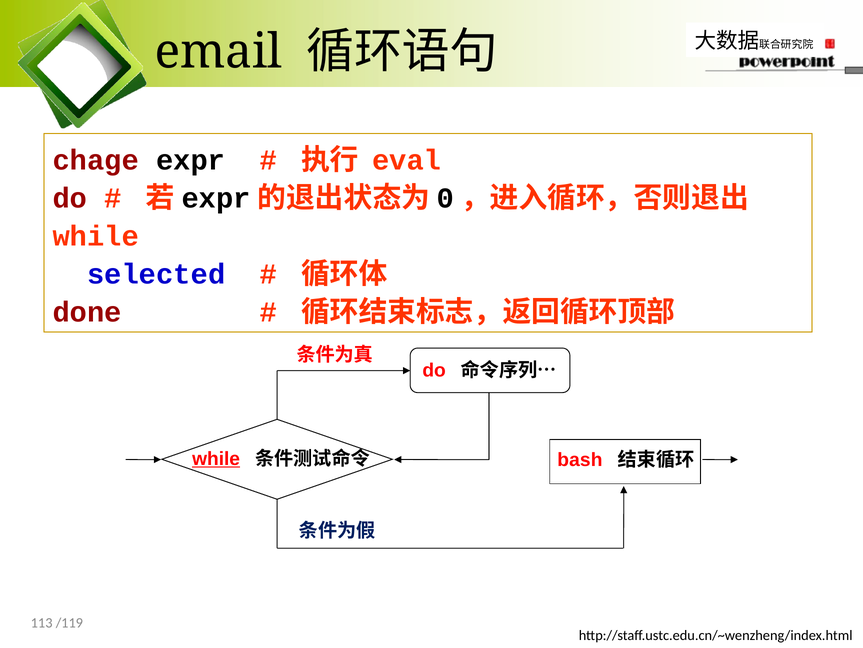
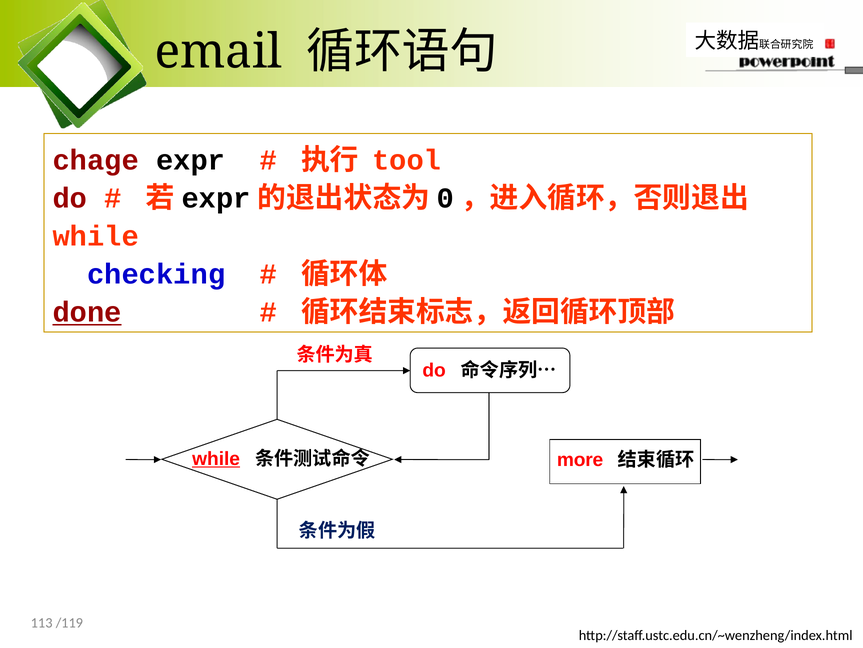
eval: eval -> tool
selected: selected -> checking
done underline: none -> present
bash: bash -> more
